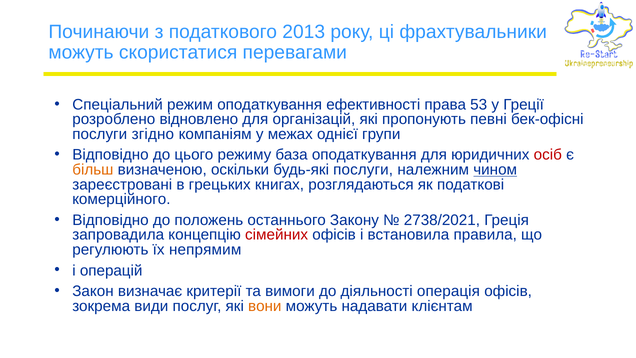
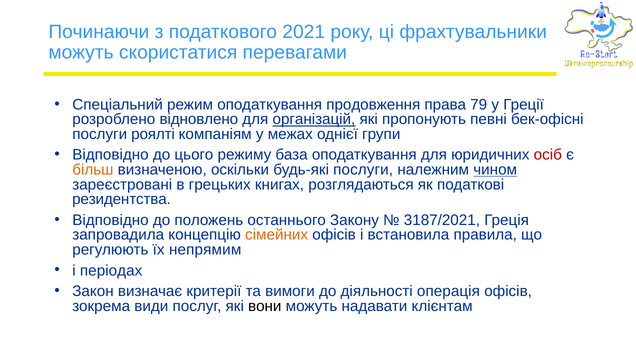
2013: 2013 -> 2021
ефективності: ефективності -> продовження
53: 53 -> 79
організацій underline: none -> present
згідно: згідно -> роялті
комерційного: комерційного -> резидентства
2738/2021: 2738/2021 -> 3187/2021
сімейних colour: red -> orange
операцій: операцій -> періодах
вони colour: orange -> black
